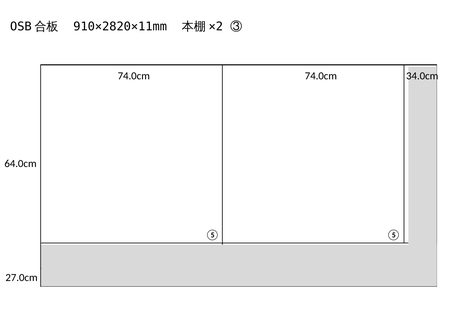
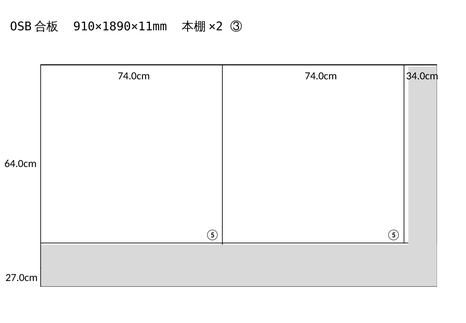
910×2820×11mm: 910×2820×11mm -> 910×1890×11mm
